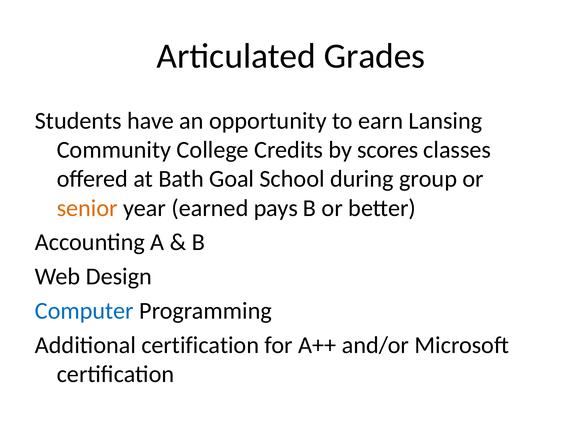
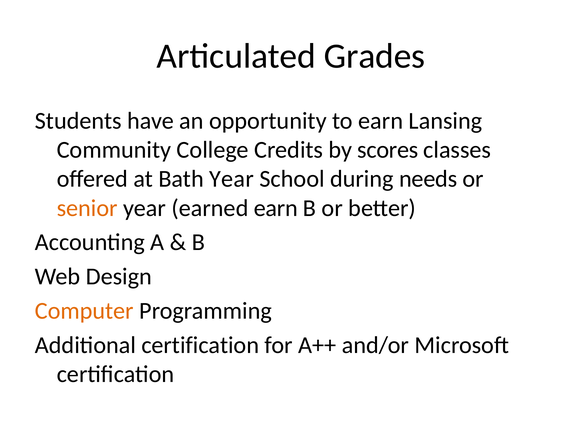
Bath Goal: Goal -> Year
group: group -> needs
earned pays: pays -> earn
Computer colour: blue -> orange
